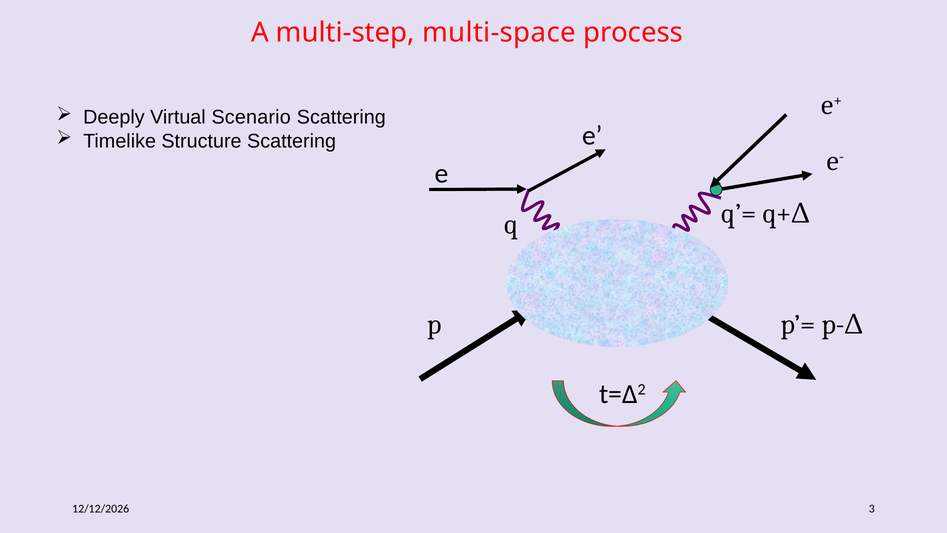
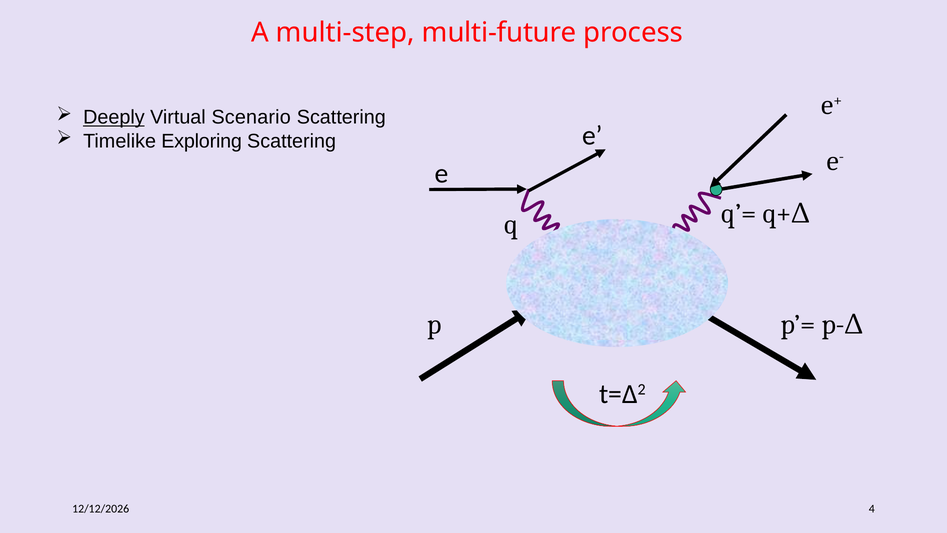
multi-space: multi-space -> multi-future
Deeply underline: none -> present
Structure: Structure -> Exploring
3: 3 -> 4
